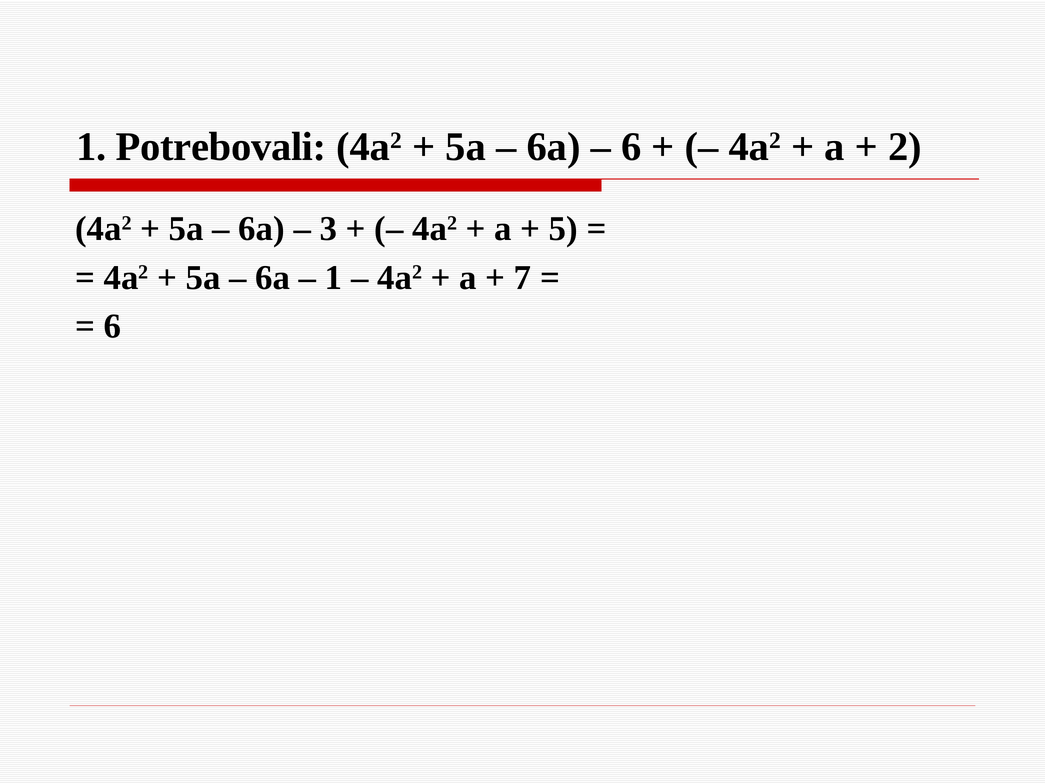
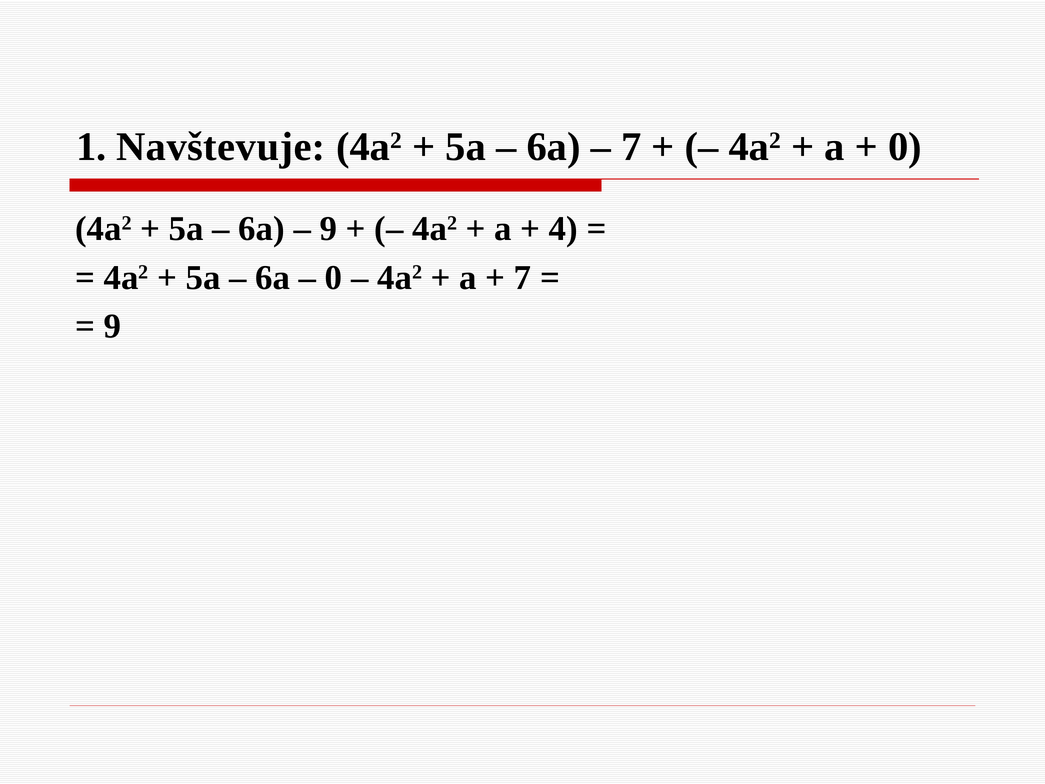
Potrebovali: Potrebovali -> Navštevuje
6 at (631, 147): 6 -> 7
2 at (905, 147): 2 -> 0
3 at (328, 229): 3 -> 9
5: 5 -> 4
1 at (334, 278): 1 -> 0
6 at (112, 326): 6 -> 9
